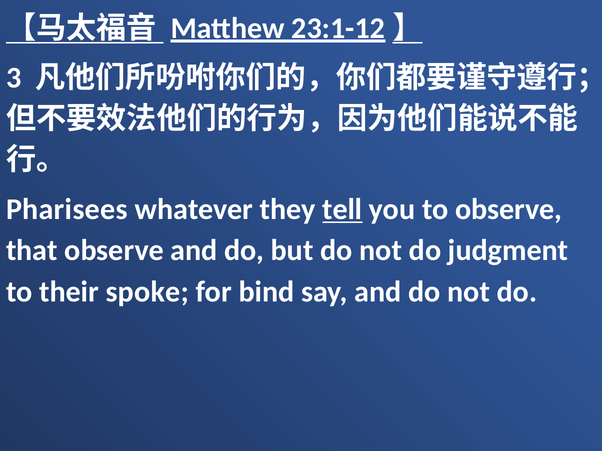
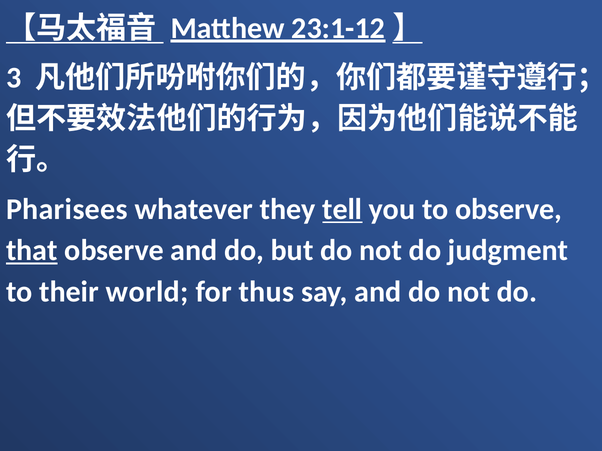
that underline: none -> present
spoke: spoke -> world
bind: bind -> thus
